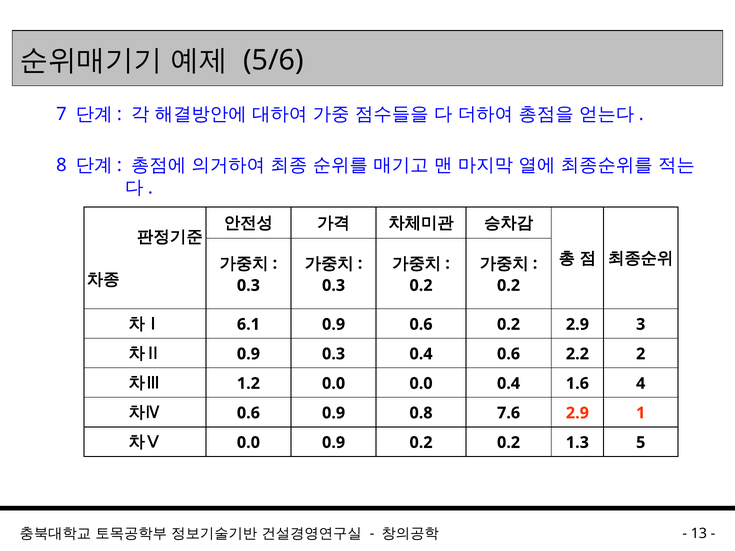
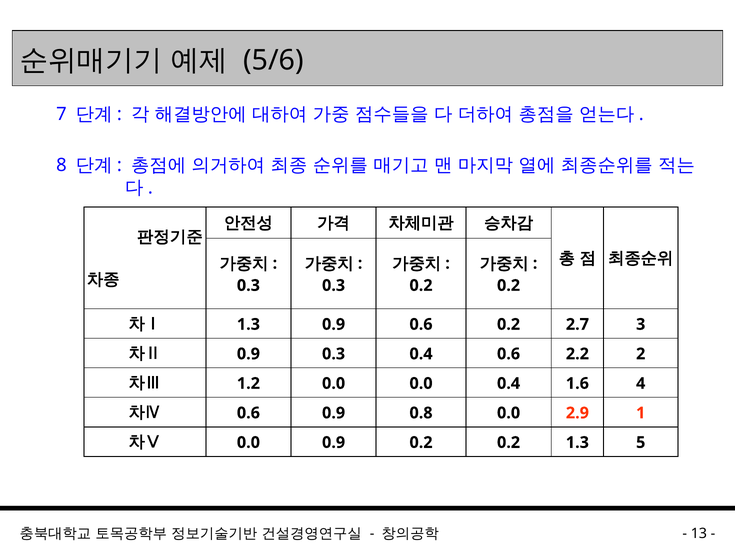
6.1 at (248, 325): 6.1 -> 1.3
0.2 2.9: 2.9 -> 2.7
0.8 7.6: 7.6 -> 0.0
